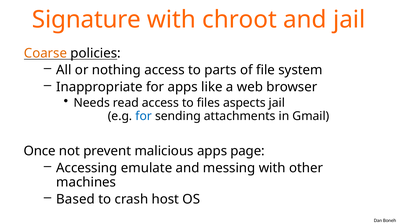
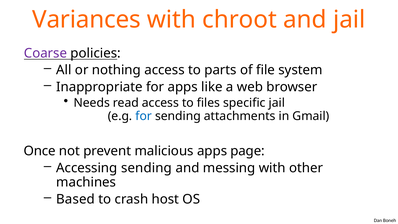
Signature: Signature -> Variances
Coarse colour: orange -> purple
aspects: aspects -> specific
Accessing emulate: emulate -> sending
